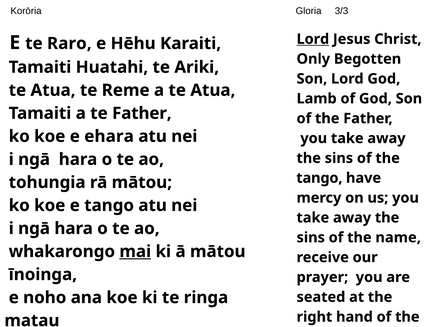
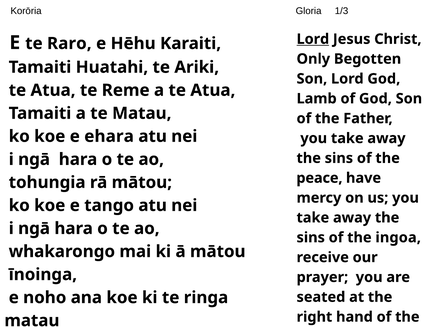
3/3: 3/3 -> 1/3
te Father: Father -> Matau
tango at (319, 178): tango -> peace
name: name -> ingoa
mai underline: present -> none
